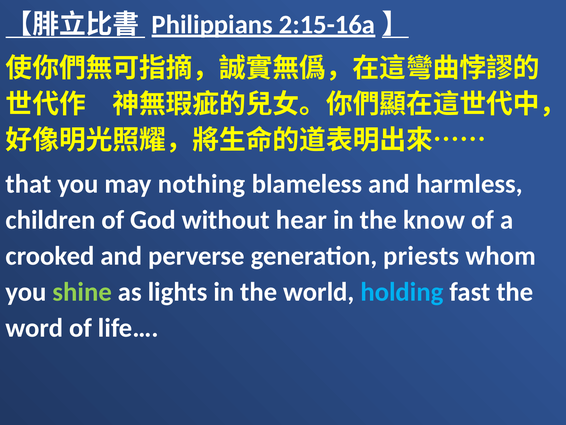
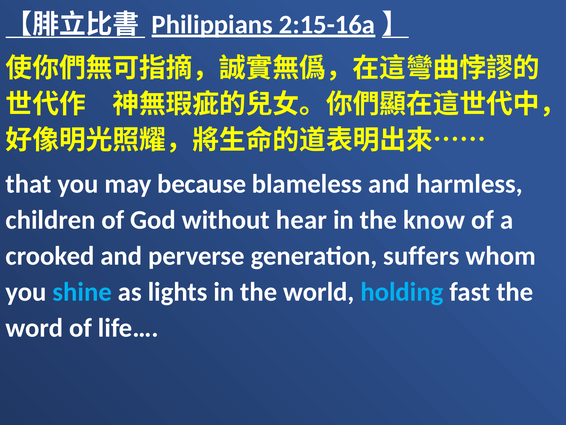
nothing: nothing -> because
priests: priests -> suffers
shine colour: light green -> light blue
